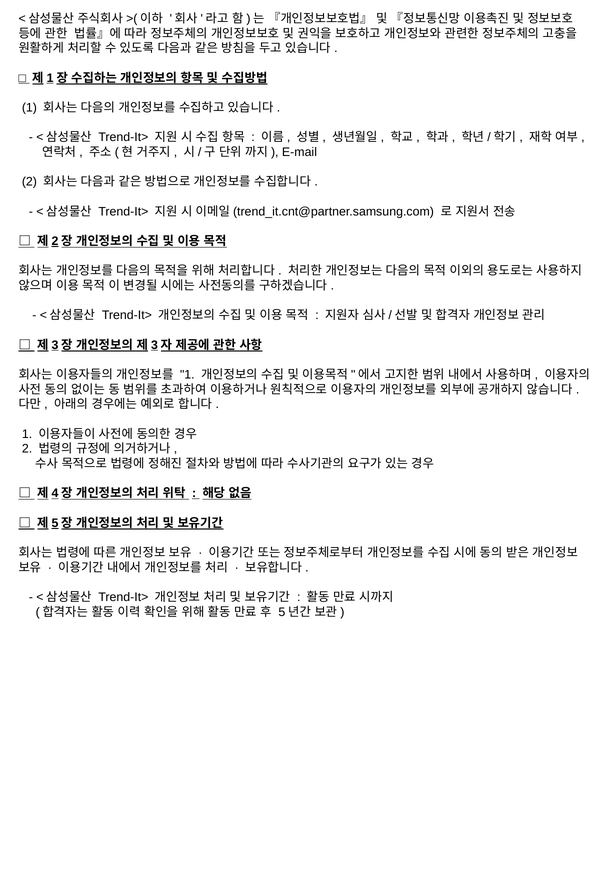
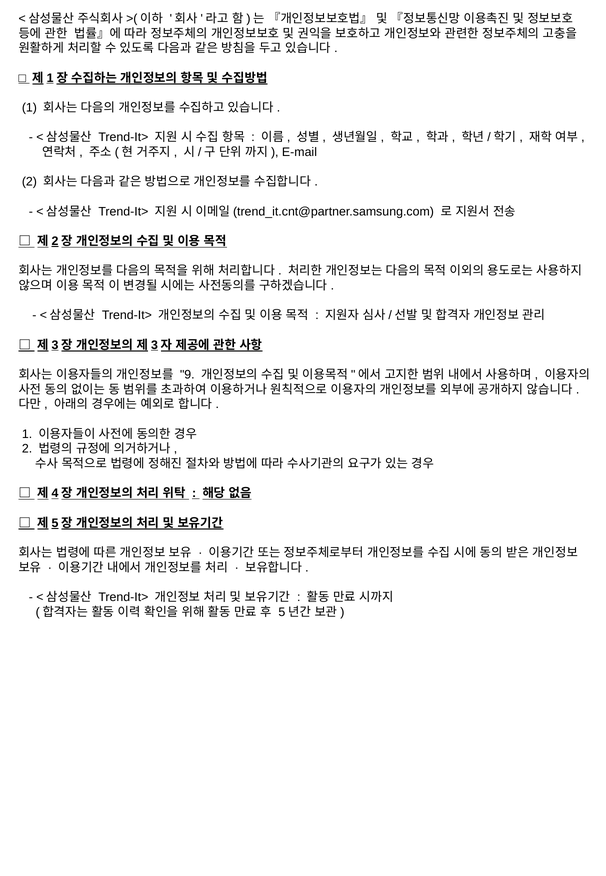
1 at (187, 374): 1 -> 9
